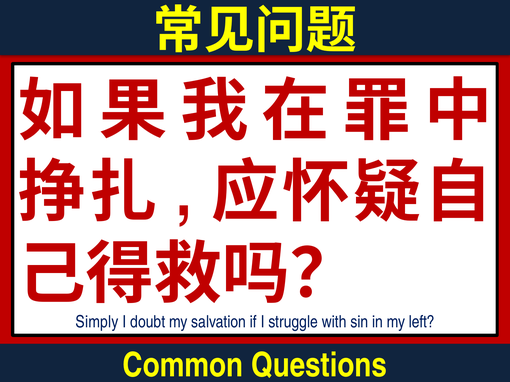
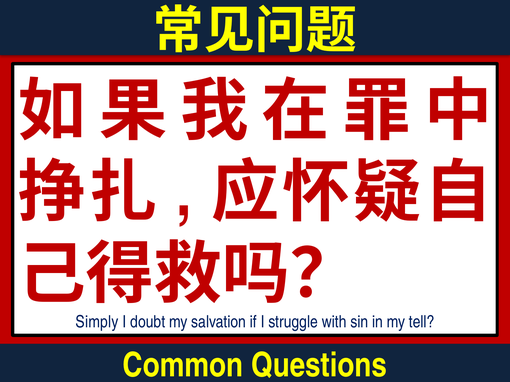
left: left -> tell
